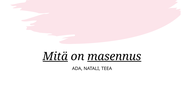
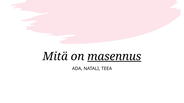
Mitä underline: present -> none
